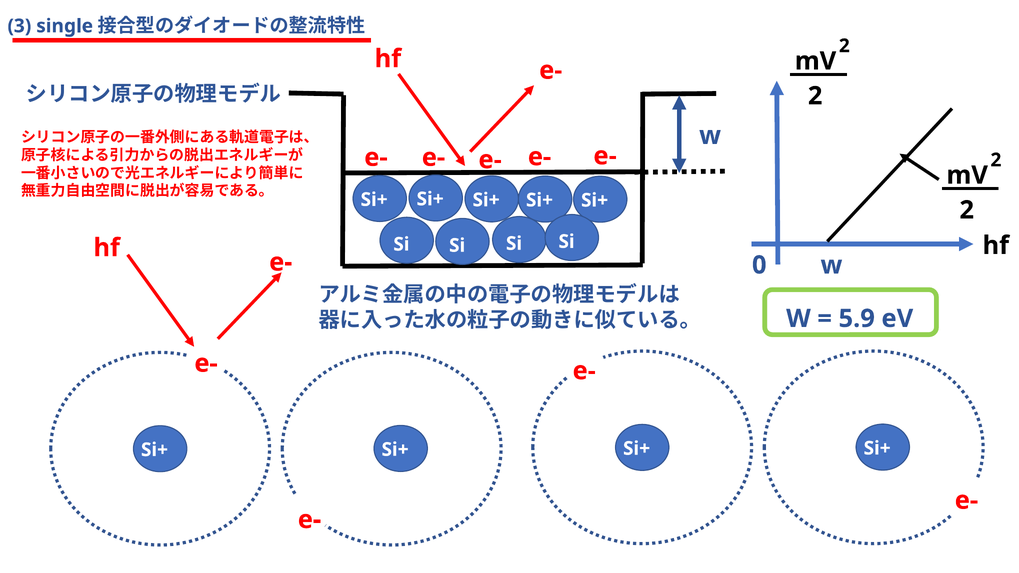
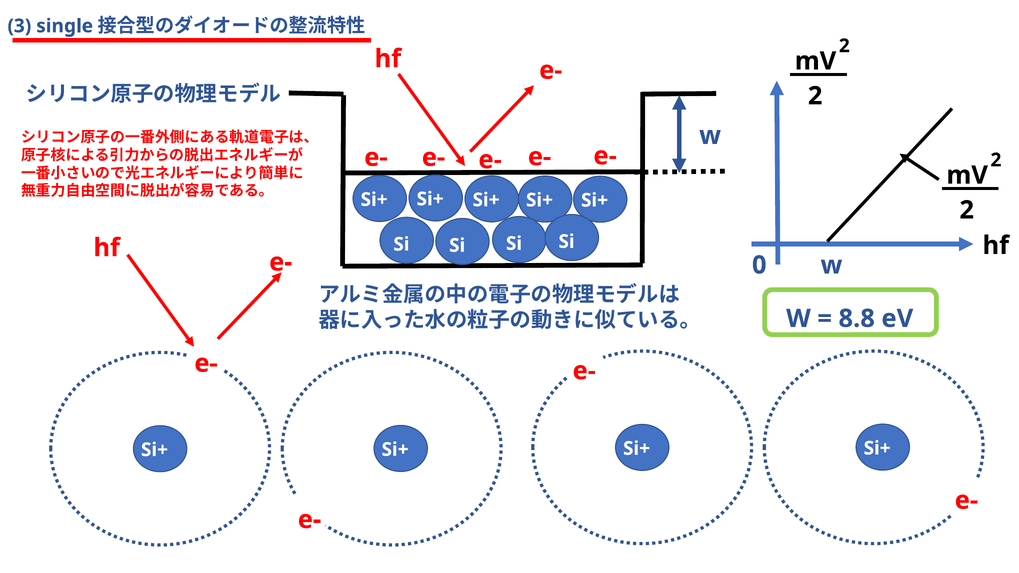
5.9: 5.9 -> 8.8
